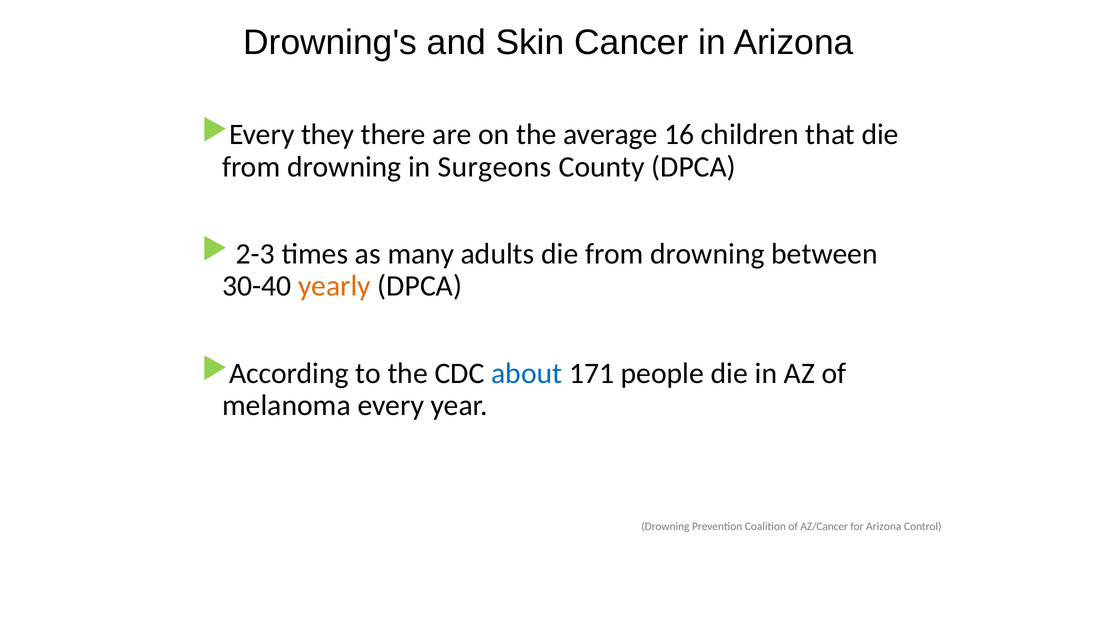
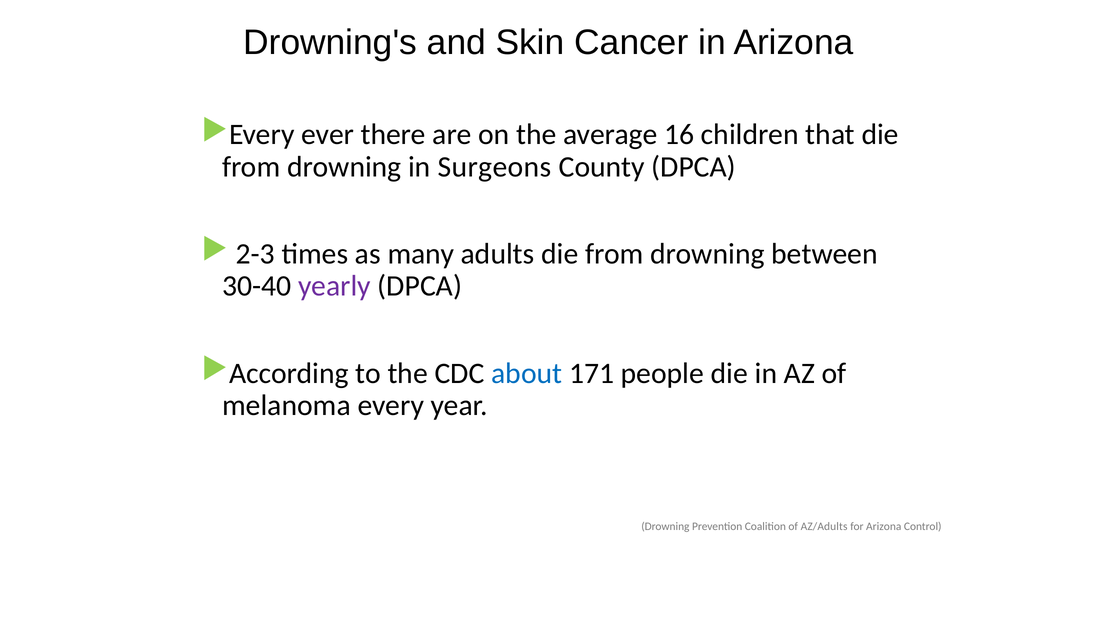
they: they -> ever
yearly colour: orange -> purple
AZ/Cancer: AZ/Cancer -> AZ/Adults
